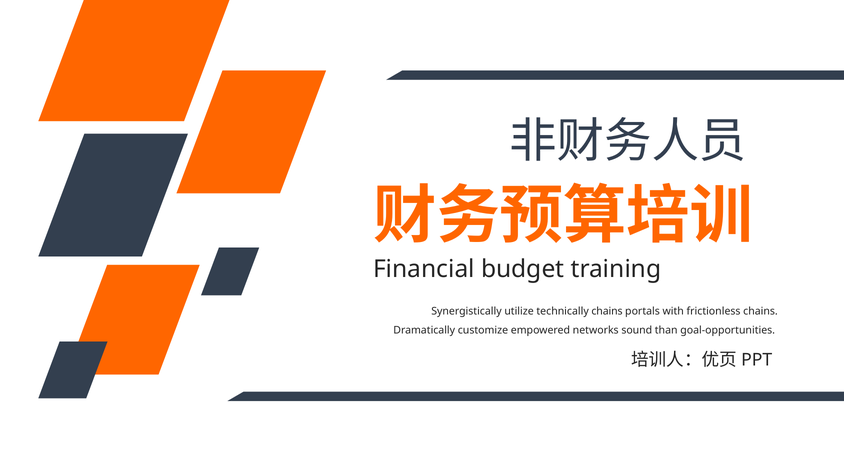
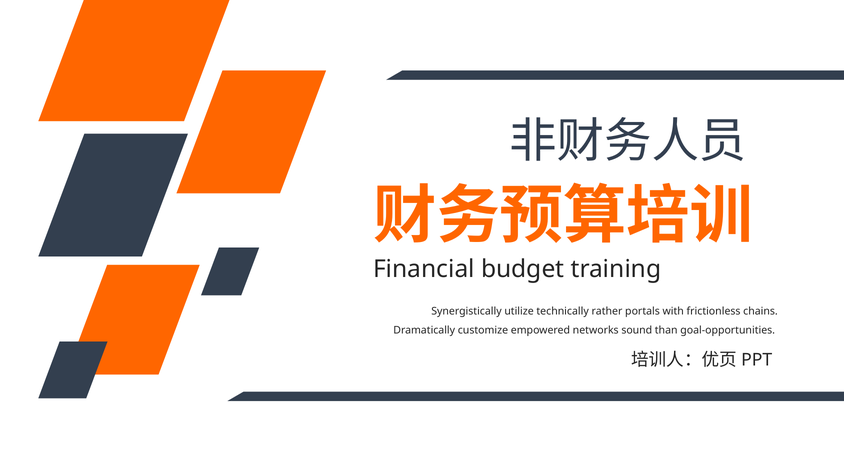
technically chains: chains -> rather
